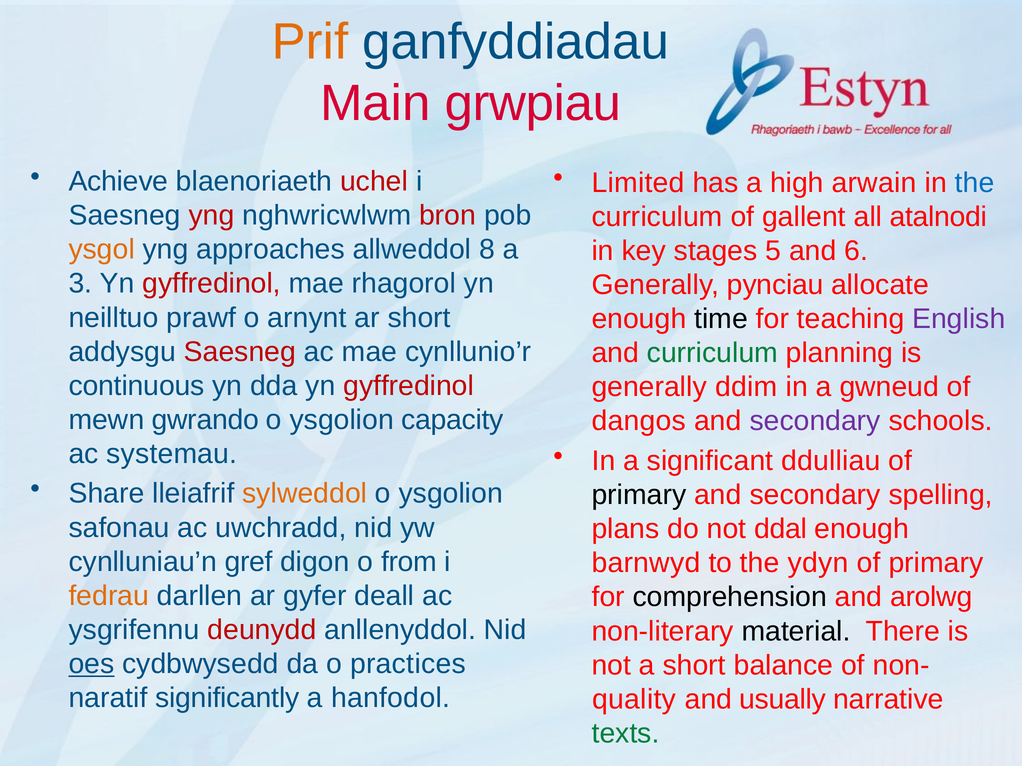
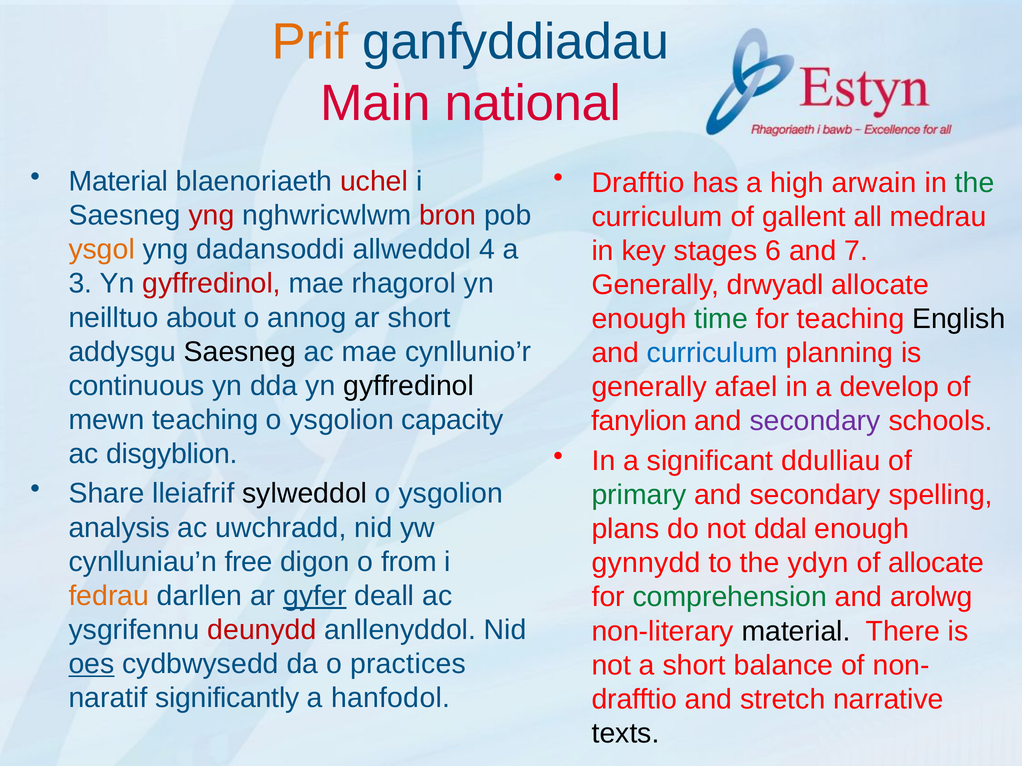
grwpiau: grwpiau -> national
Achieve at (118, 182): Achieve -> Material
Limited at (638, 183): Limited -> Drafftio
the at (975, 183) colour: blue -> green
atalnodi: atalnodi -> medrau
approaches: approaches -> dadansoddi
8: 8 -> 4
5: 5 -> 6
6: 6 -> 7
pynciau: pynciau -> drwyadl
prawf: prawf -> about
arnynt: arnynt -> annog
time colour: black -> green
English colour: purple -> black
Saesneg at (240, 352) colour: red -> black
curriculum at (712, 353) colour: green -> blue
gyffredinol at (409, 386) colour: red -> black
ddim: ddim -> afael
gwneud: gwneud -> develop
mewn gwrando: gwrando -> teaching
dangos: dangos -> fanylion
systemau: systemau -> disgyblion
sylweddol colour: orange -> black
primary at (639, 495) colour: black -> green
safonau: safonau -> analysis
gref: gref -> free
barnwyd: barnwyd -> gynnydd
primary at (936, 563): primary -> allocate
gyfer underline: none -> present
comprehension colour: black -> green
quality at (634, 700): quality -> drafftio
usually: usually -> stretch
texts colour: green -> black
